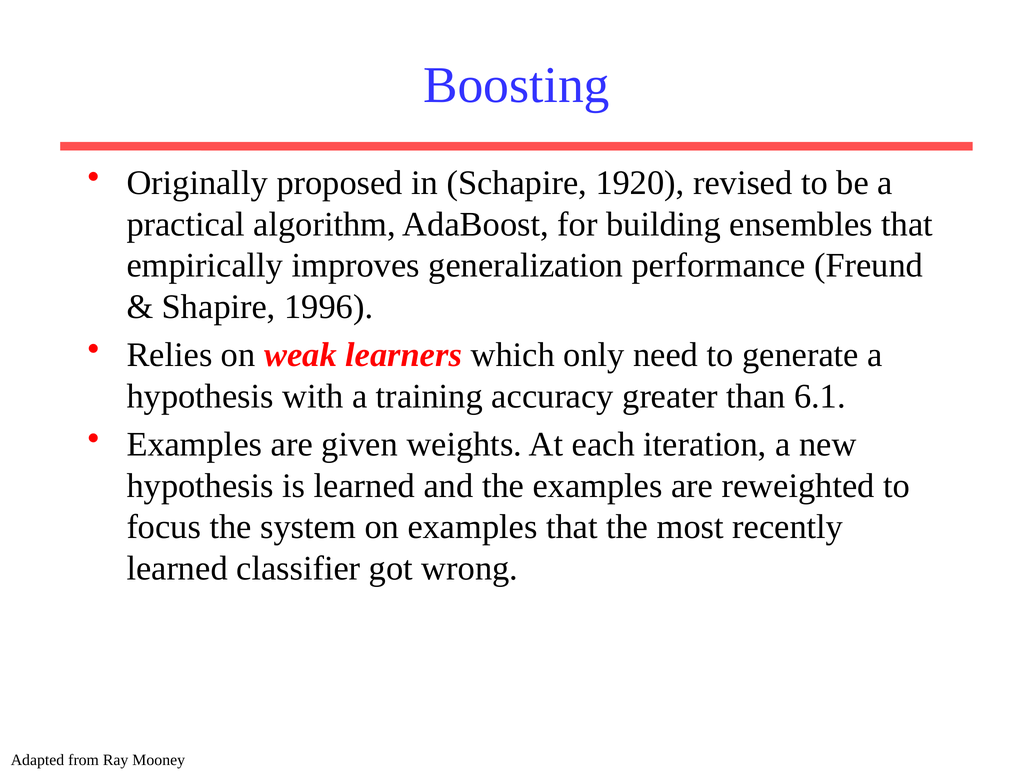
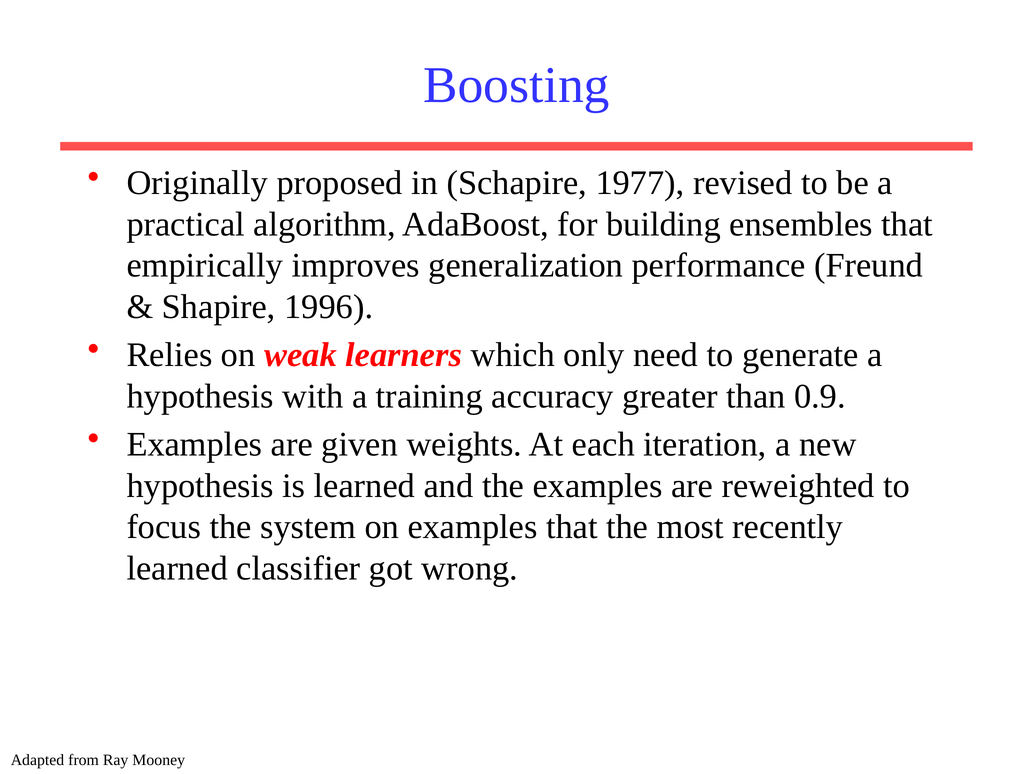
1920: 1920 -> 1977
6.1: 6.1 -> 0.9
